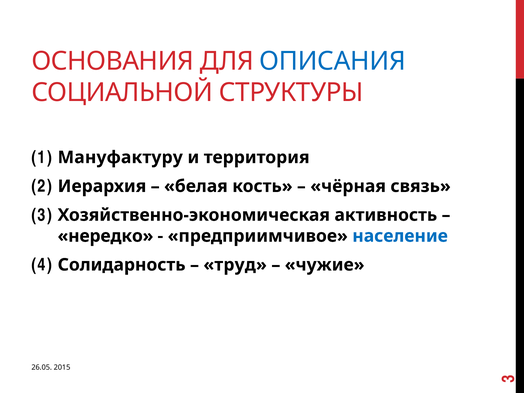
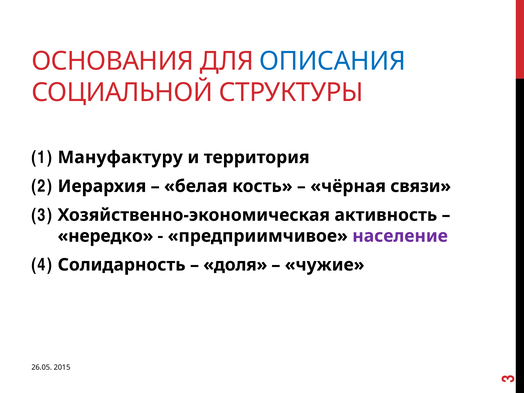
связь: связь -> связи
население colour: blue -> purple
труд: труд -> доля
